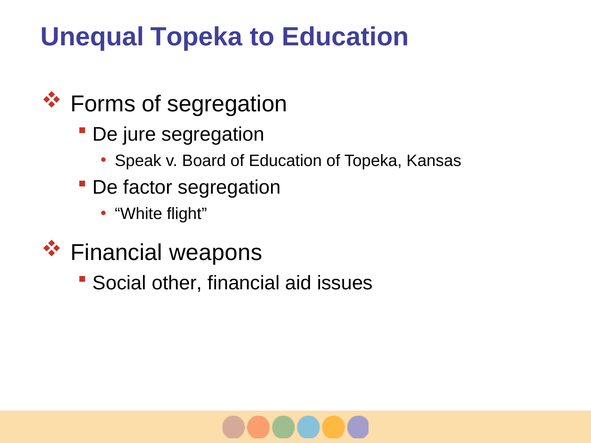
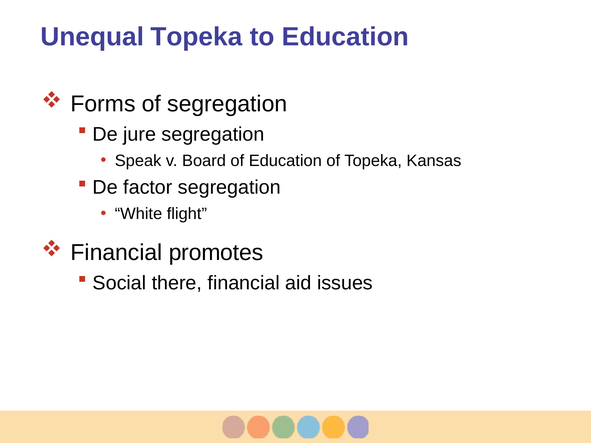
weapons: weapons -> promotes
other: other -> there
